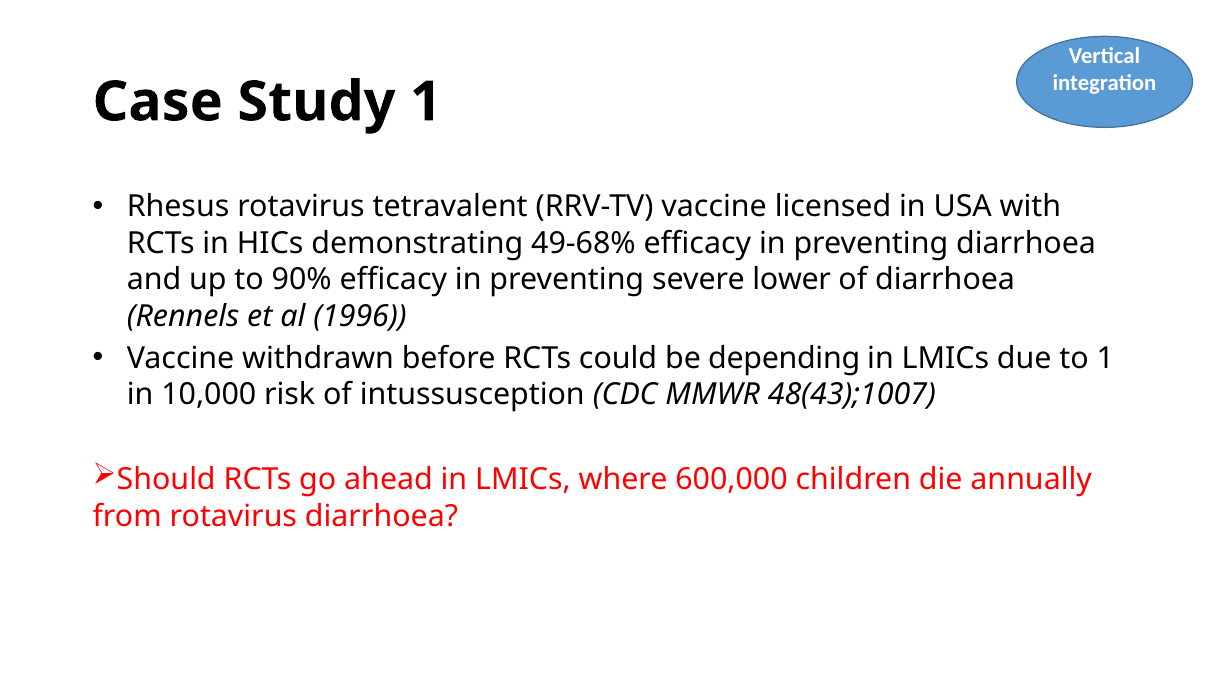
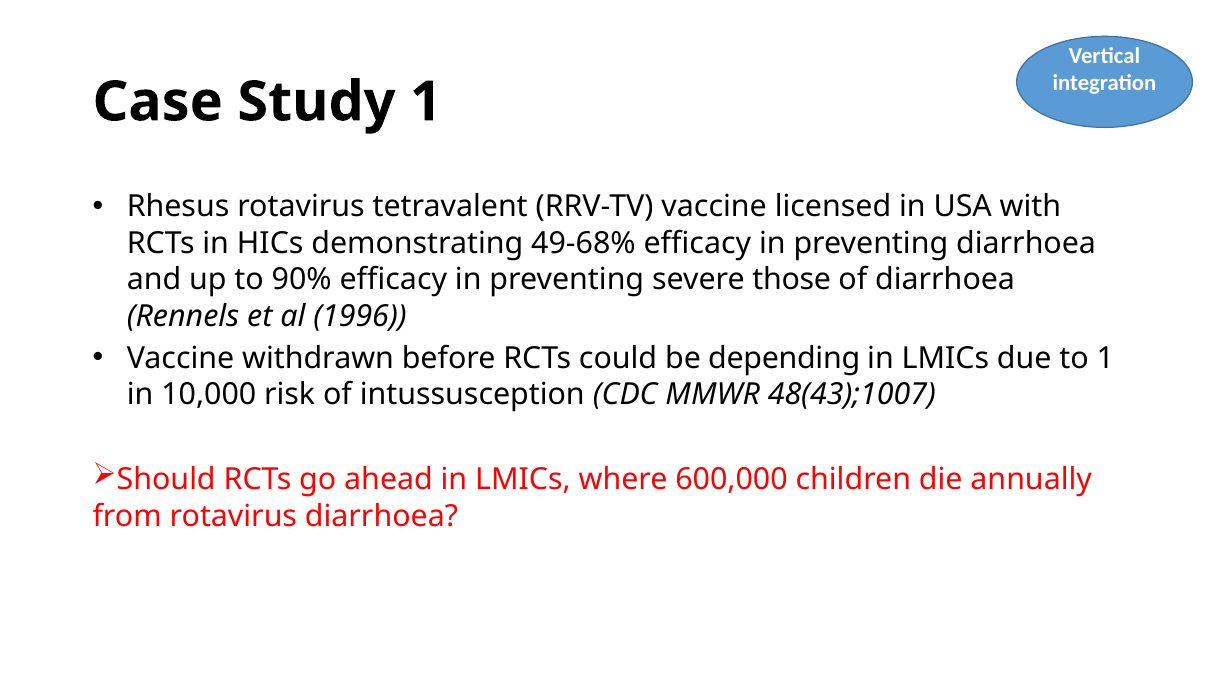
lower: lower -> those
